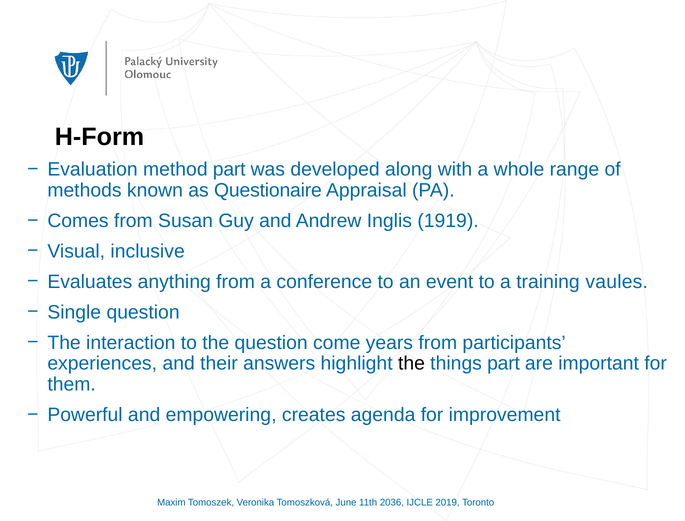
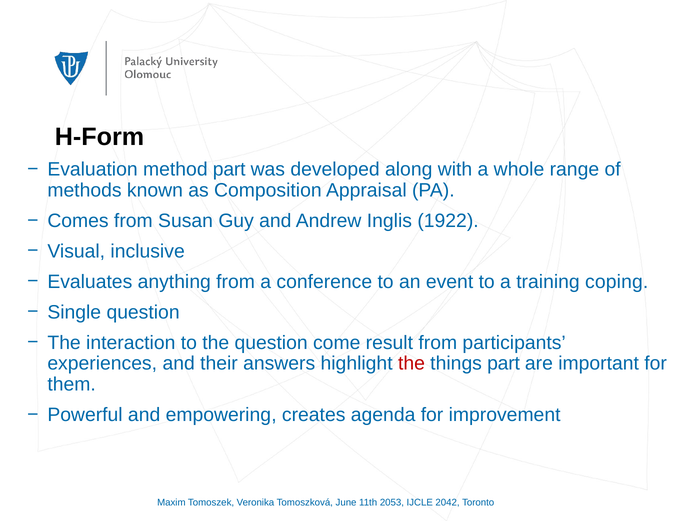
Questionaire: Questionaire -> Composition
1919: 1919 -> 1922
vaules: vaules -> coping
years: years -> result
the at (411, 363) colour: black -> red
2036: 2036 -> 2053
2019: 2019 -> 2042
